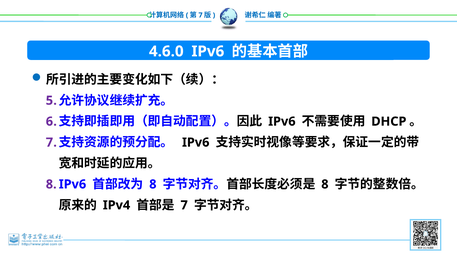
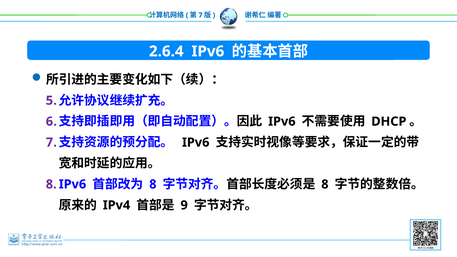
4.6.0: 4.6.0 -> 2.6.4
7 at (184, 205): 7 -> 9
